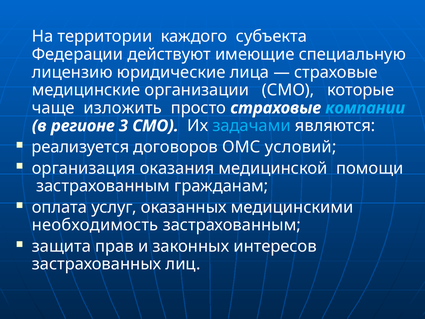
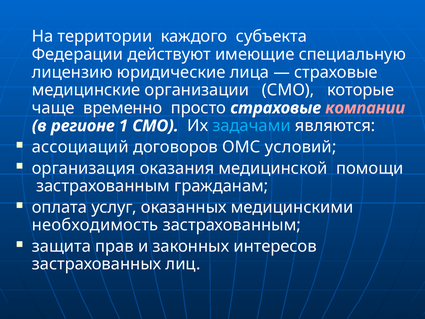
изложить: изложить -> временно
компании colour: light blue -> pink
3: 3 -> 1
реализуется: реализуется -> ассоциаций
